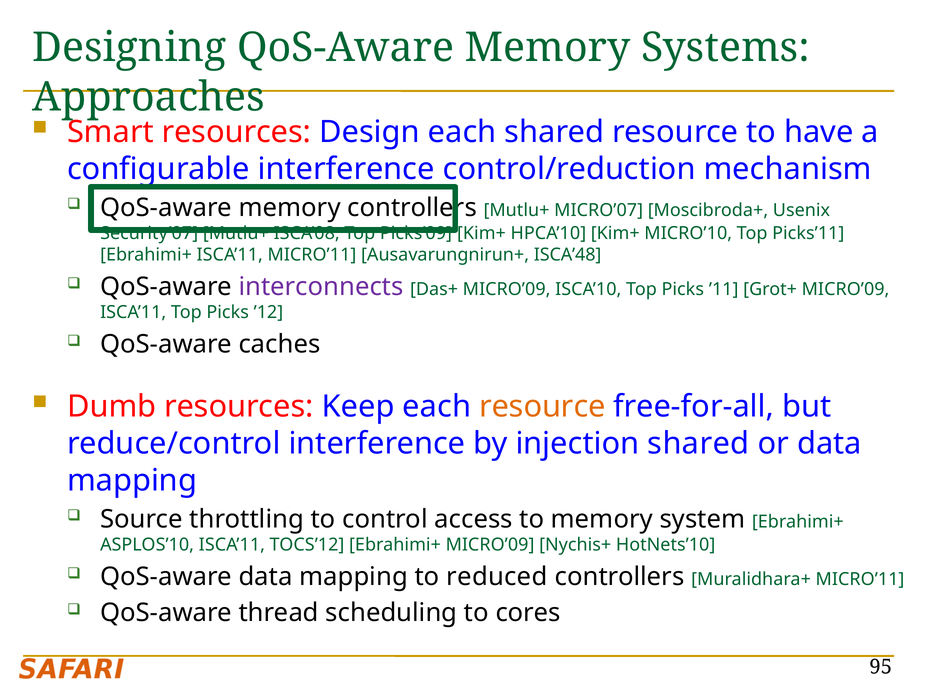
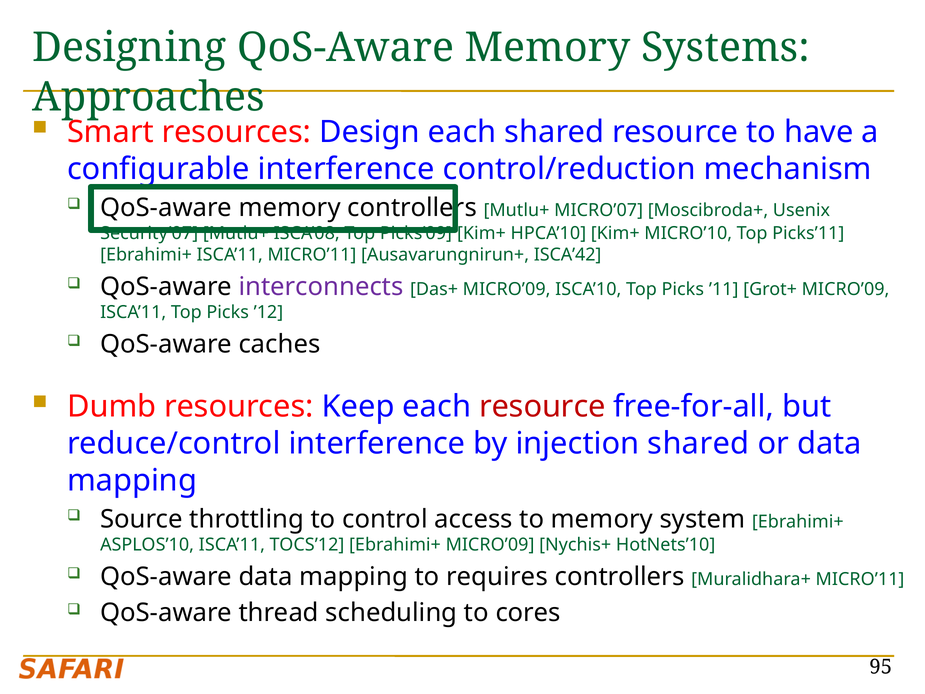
ISCA’48: ISCA’48 -> ISCA’42
resource at (542, 406) colour: orange -> red
reduced: reduced -> requires
